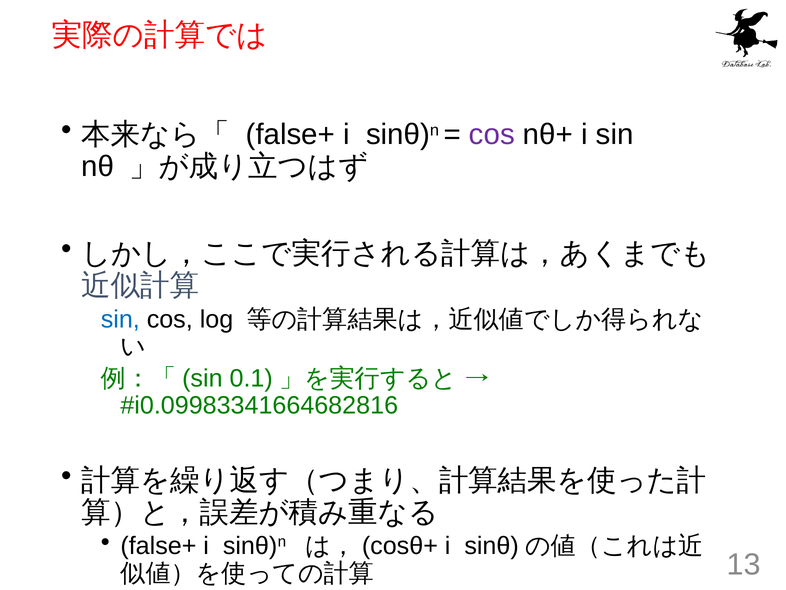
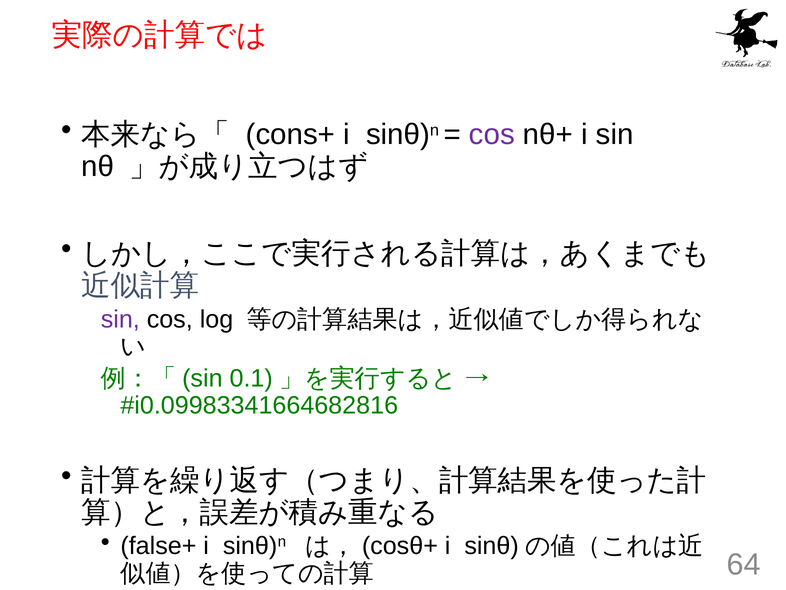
false+ at (290, 135): false+ -> cons+
sin at (120, 319) colour: blue -> purple
13: 13 -> 64
